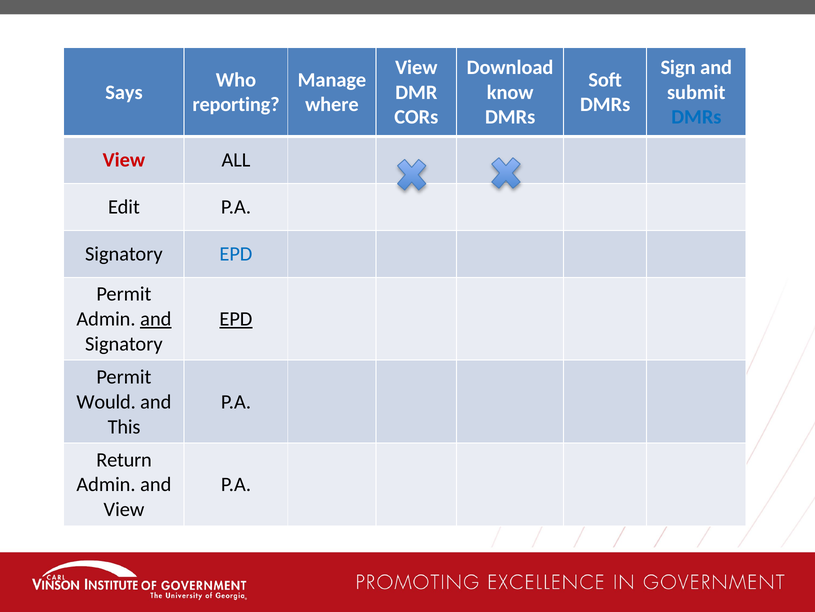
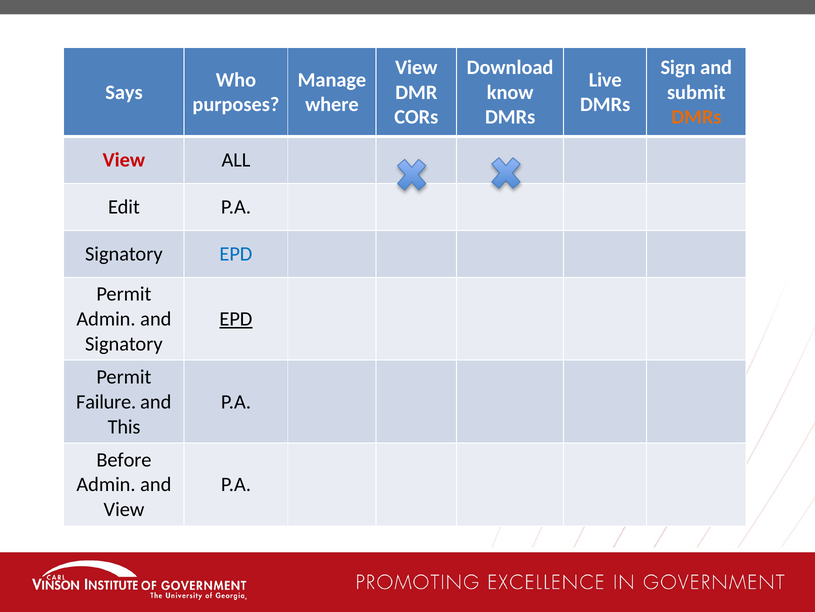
Soft: Soft -> Live
reporting: reporting -> purposes
DMRs at (696, 117) colour: blue -> orange
and at (156, 319) underline: present -> none
Would: Would -> Failure
Return: Return -> Before
